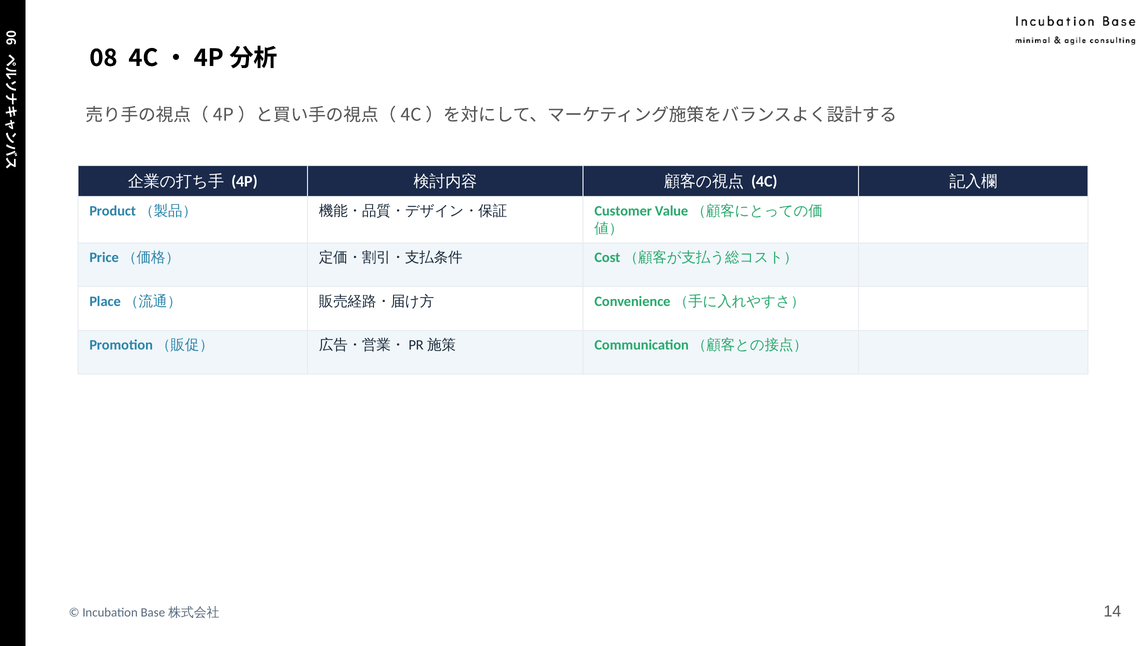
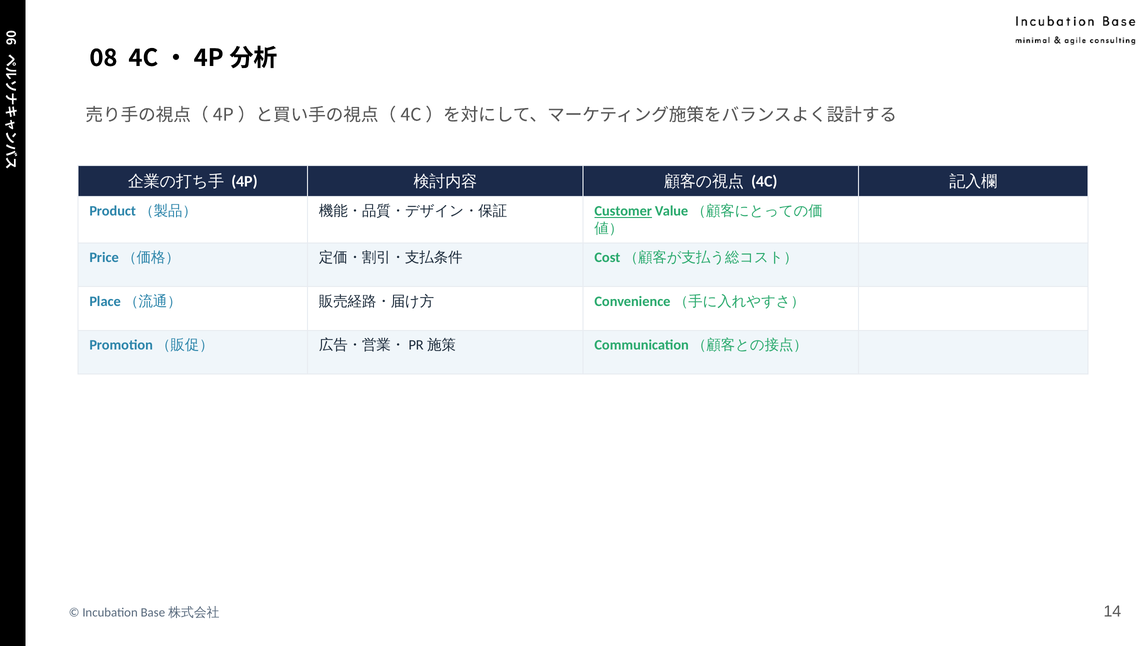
Customer underline: none -> present
